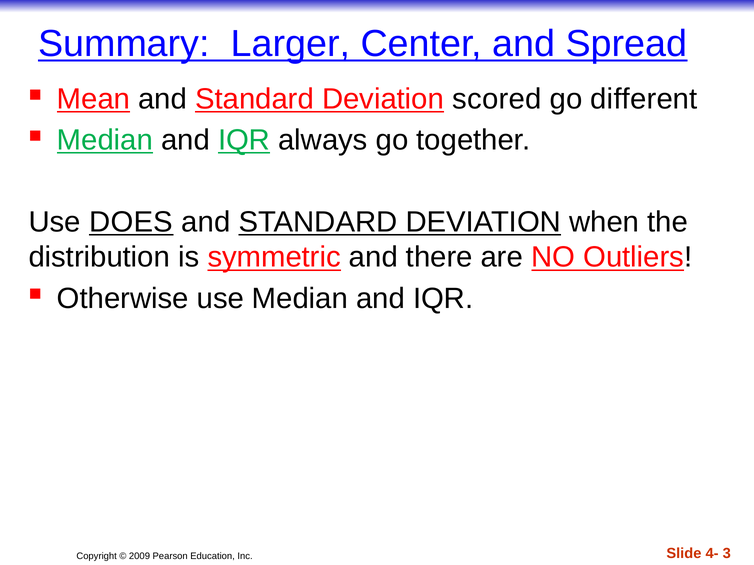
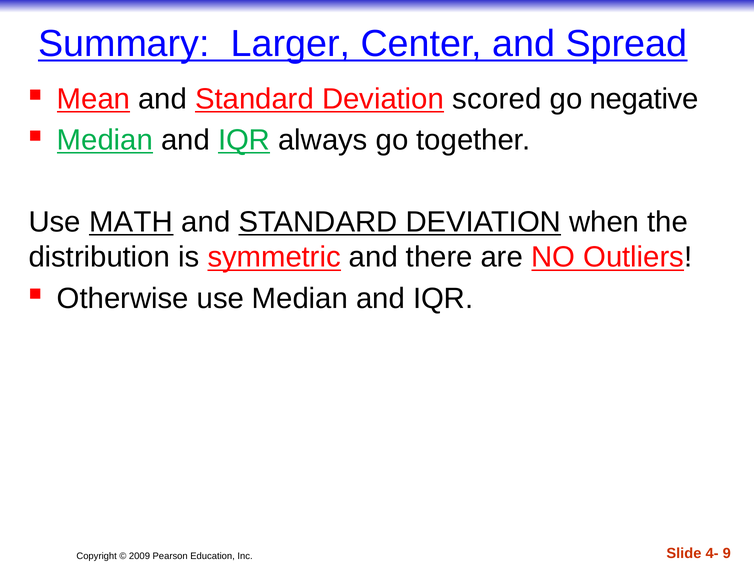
different: different -> negative
DOES: DOES -> MATH
3: 3 -> 9
